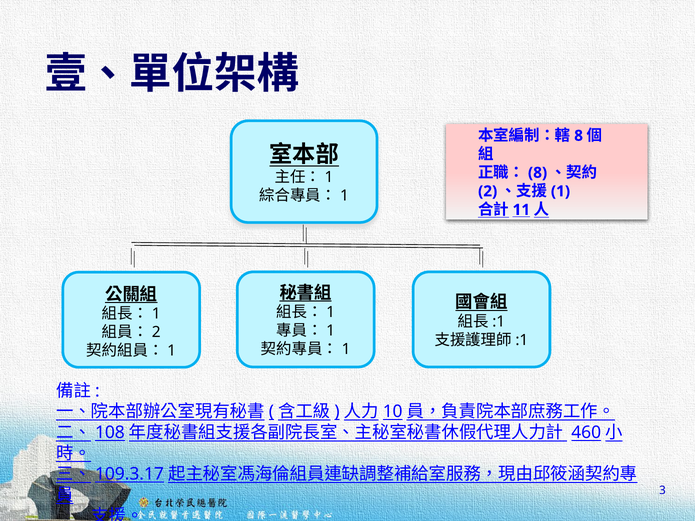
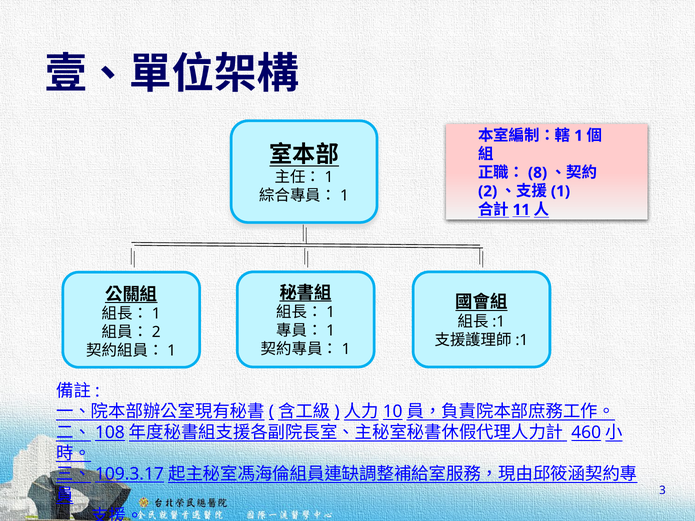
8 at (579, 136): 8 -> 1
